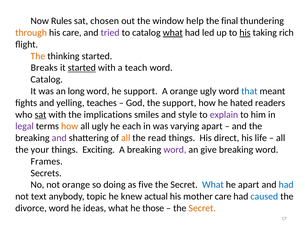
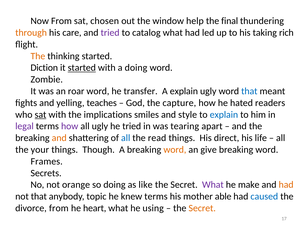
Now Rules: Rules -> From
what at (173, 33) underline: present -> none
his at (245, 33) underline: present -> none
Breaks: Breaks -> Diction
a teach: teach -> doing
Catalog at (47, 79): Catalog -> Zombie
long: long -> roar
he support: support -> transfer
A orange: orange -> explain
the support: support -> capture
explain at (224, 114) colour: purple -> blue
how at (70, 126) colour: orange -> purple
he each: each -> tried
varying: varying -> tearing
and at (59, 138) colour: purple -> orange
all at (126, 138) colour: orange -> blue
Exciting: Exciting -> Though
word at (175, 149) colour: purple -> orange
five: five -> like
What at (213, 185) colour: blue -> purple
he apart: apart -> make
had at (286, 185) colour: blue -> orange
not text: text -> that
knew actual: actual -> terms
mother care: care -> able
divorce word: word -> from
ideas: ideas -> heart
those: those -> using
